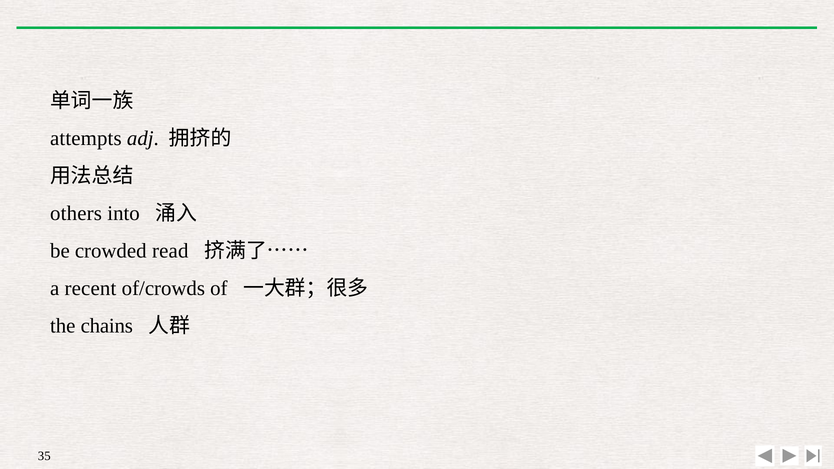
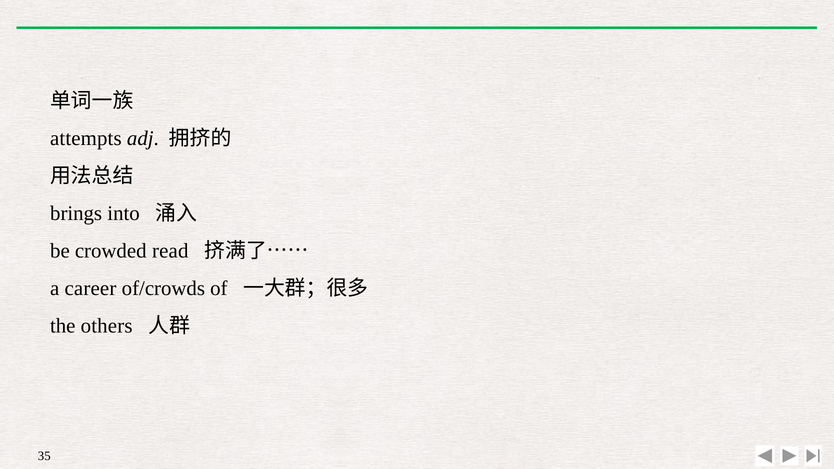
others: others -> brings
recent: recent -> career
chains: chains -> others
